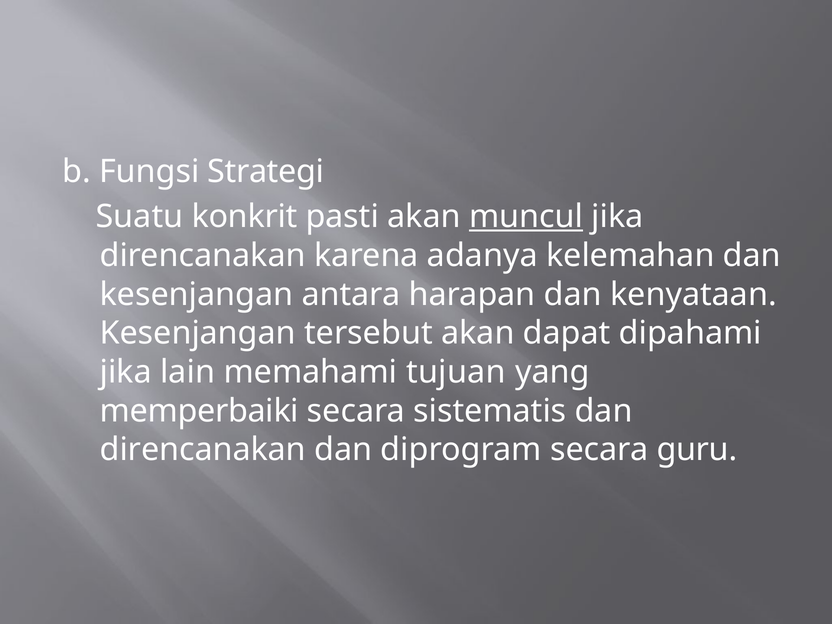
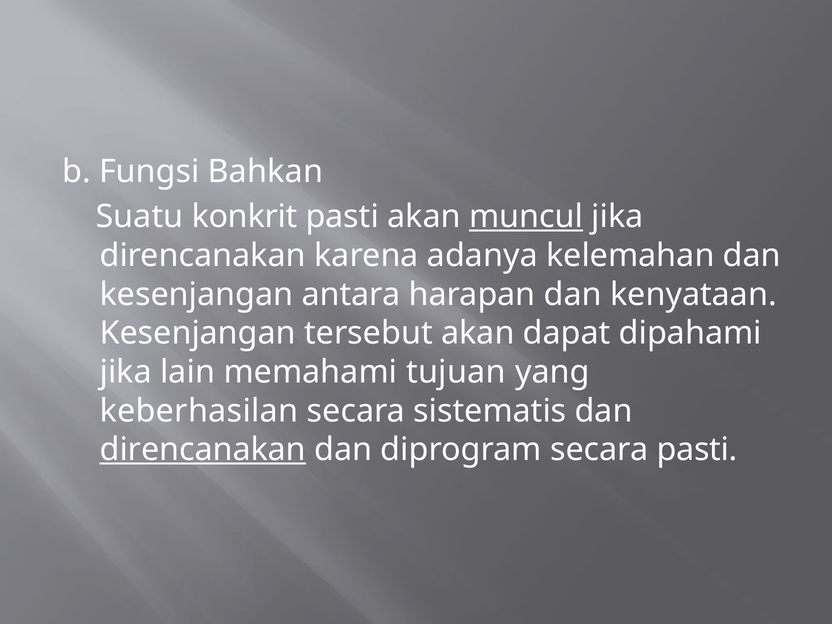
Strategi: Strategi -> Bahkan
memperbaiki: memperbaiki -> keberhasilan
direncanakan at (203, 450) underline: none -> present
secara guru: guru -> pasti
